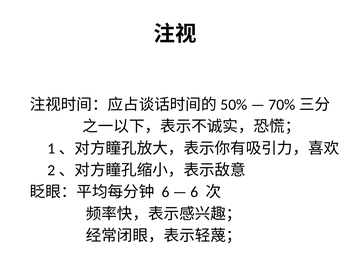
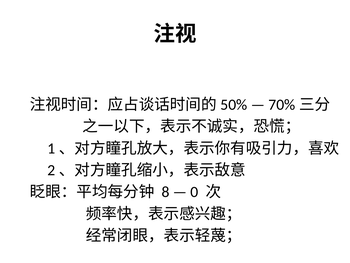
6 at (165, 192): 6 -> 8
6 at (194, 192): 6 -> 0
